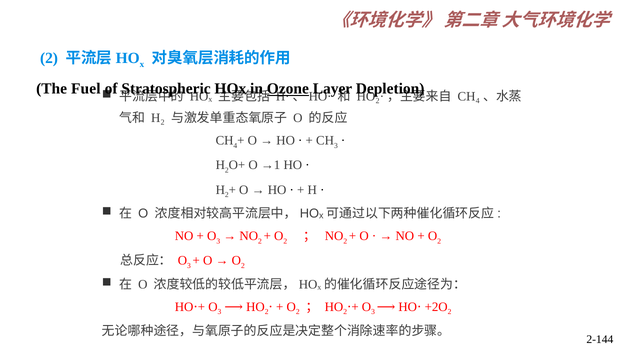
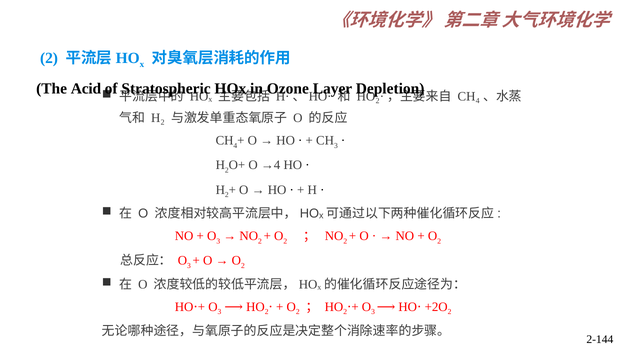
Fuel: Fuel -> Acid
Ozone underline: present -> none
→1: →1 -> →4
